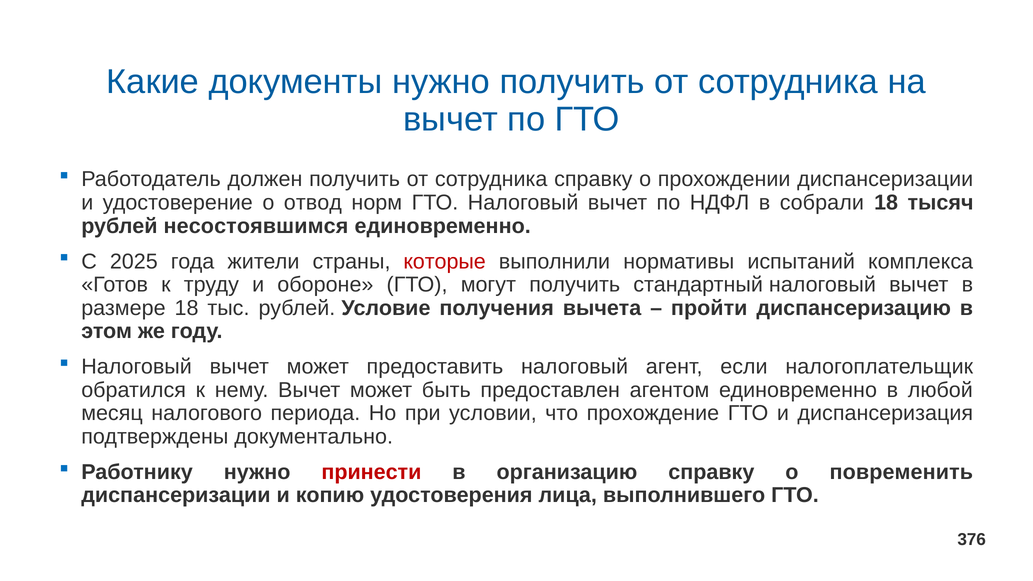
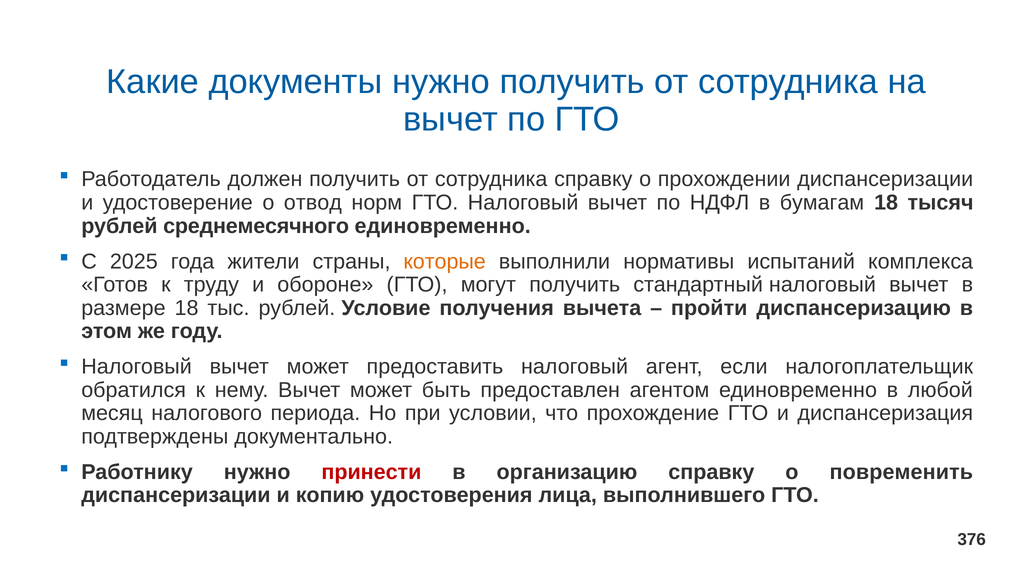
собрали: собрали -> бумагам
несостоявшимся: несостоявшимся -> среднемесячного
которые colour: red -> orange
